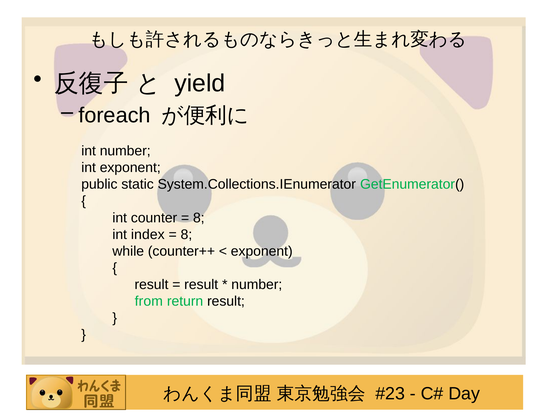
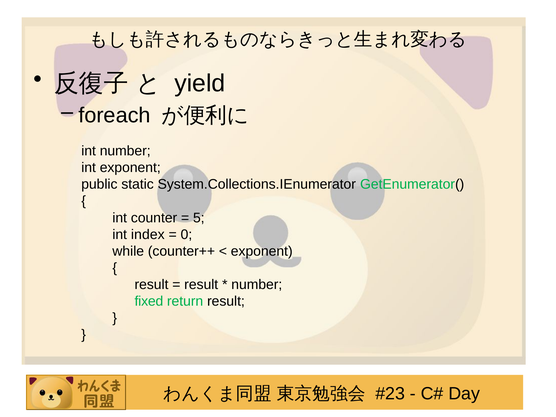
8 at (199, 218): 8 -> 5
8 at (186, 234): 8 -> 0
from: from -> fixed
